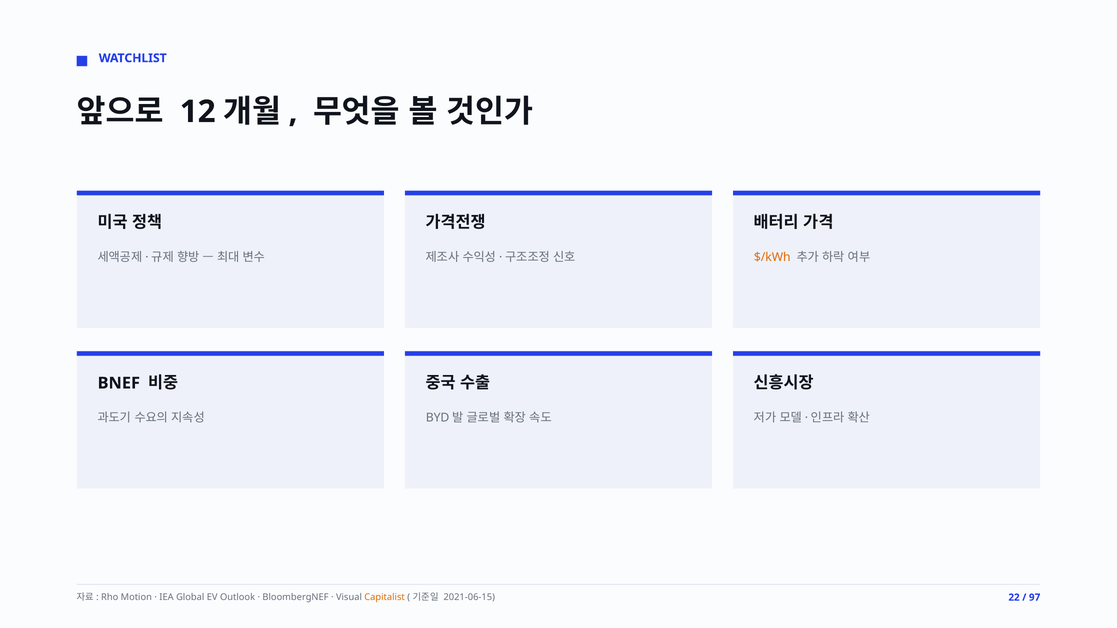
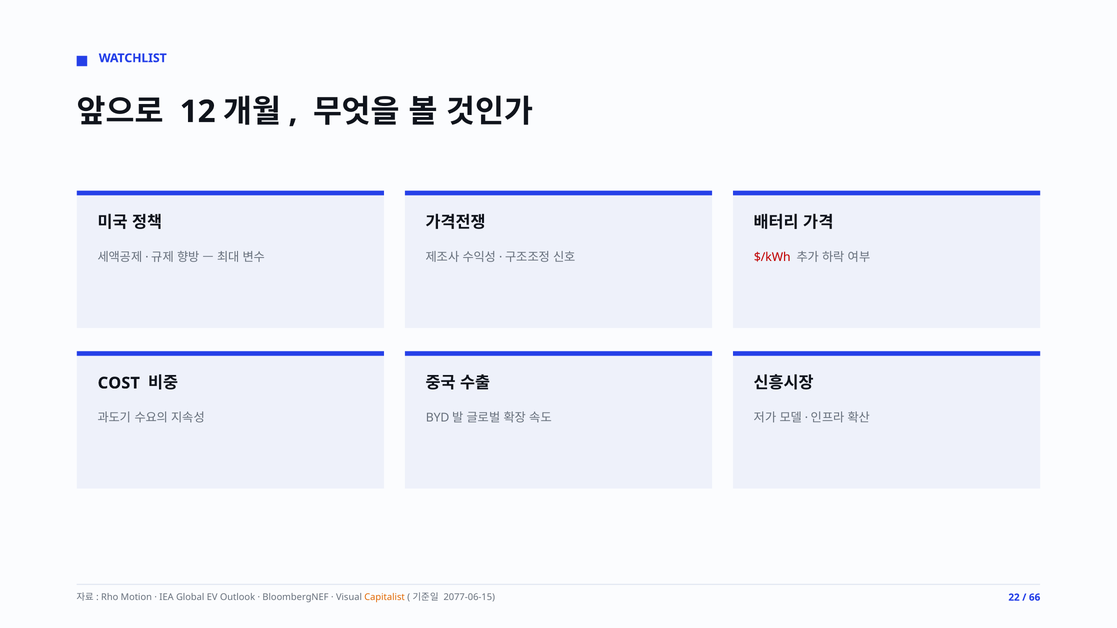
$/kWh colour: orange -> red
BNEF: BNEF -> COST
2021-06-15: 2021-06-15 -> 2077-06-15
97: 97 -> 66
